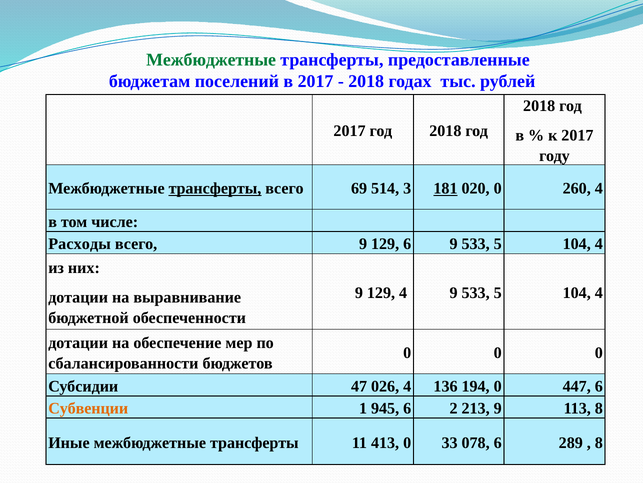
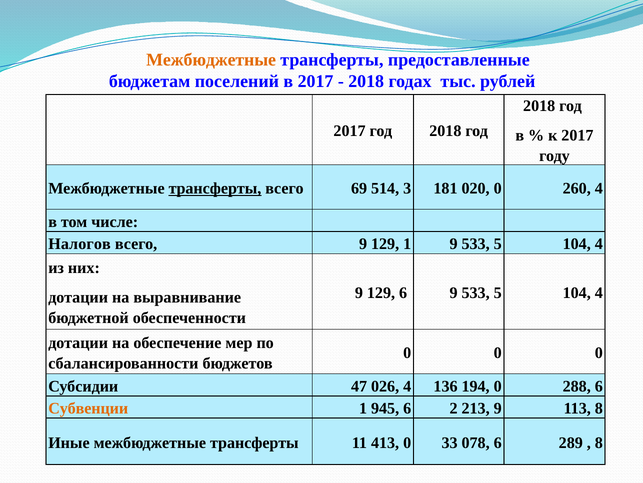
Межбюджетные at (211, 60) colour: green -> orange
181 underline: present -> none
Расходы: Расходы -> Налогов
129 6: 6 -> 1
129 4: 4 -> 6
447: 447 -> 288
